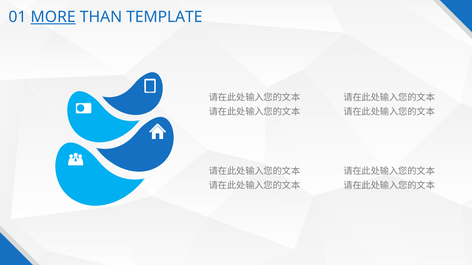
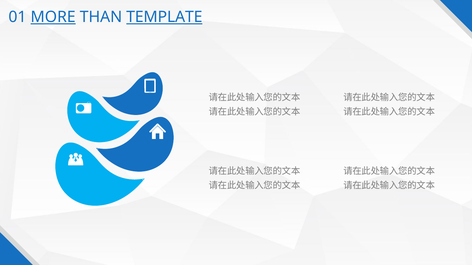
TEMPLATE underline: none -> present
